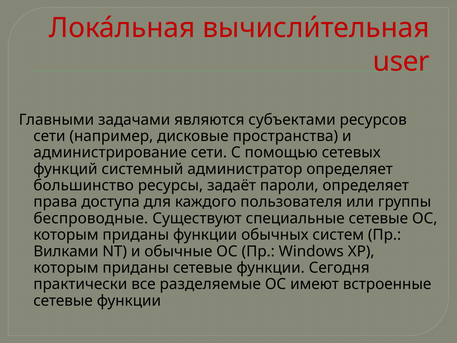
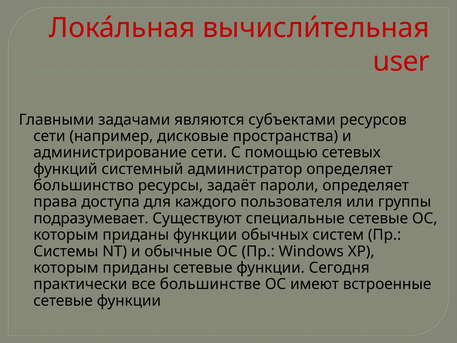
беспроводные: беспроводные -> подразумевает
Вилками: Вилками -> Системы
разделяемые: разделяемые -> большинстве
